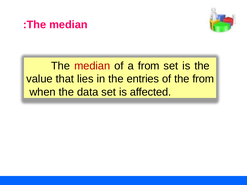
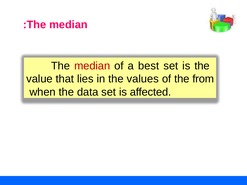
a from: from -> best
entries: entries -> values
